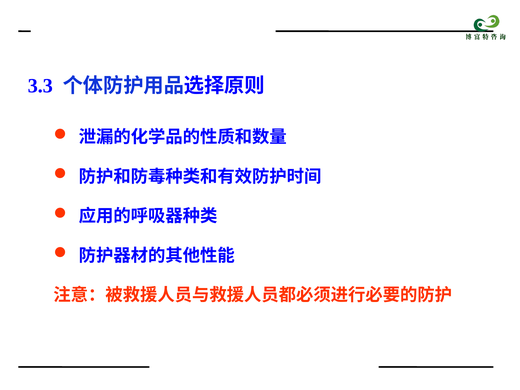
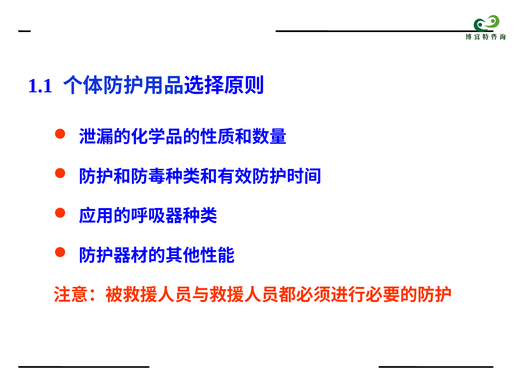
3.3: 3.3 -> 1.1
